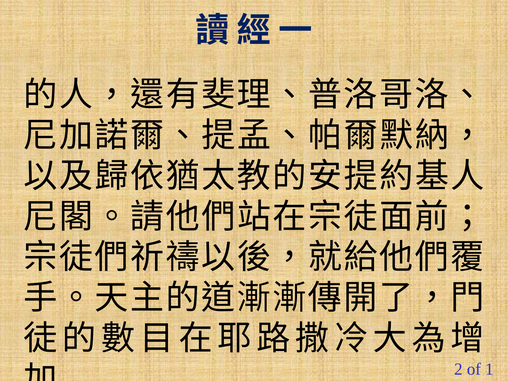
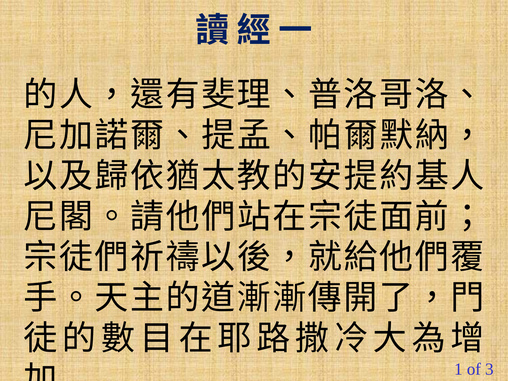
2: 2 -> 1
1: 1 -> 3
